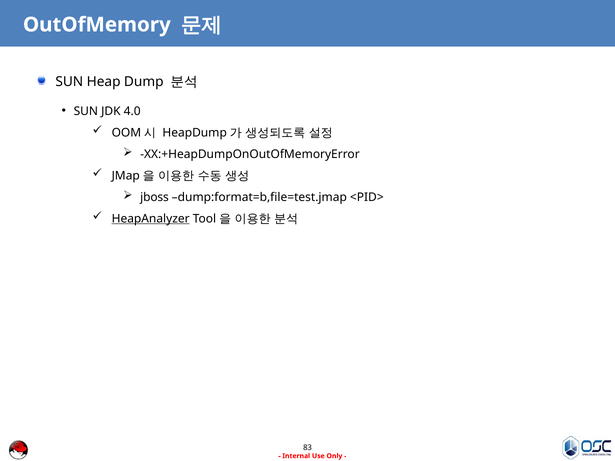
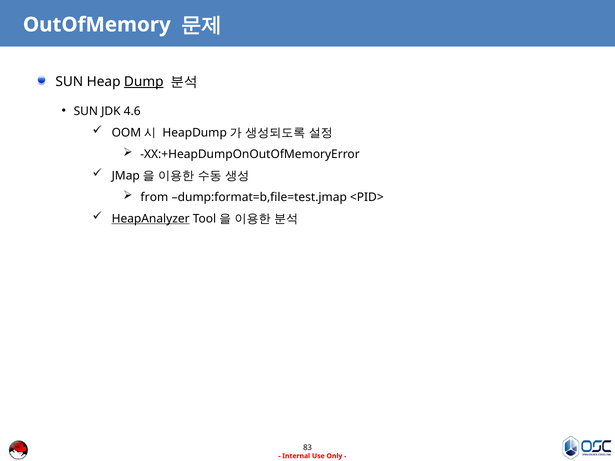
Dump underline: none -> present
4.0: 4.0 -> 4.6
jboss: jboss -> from
